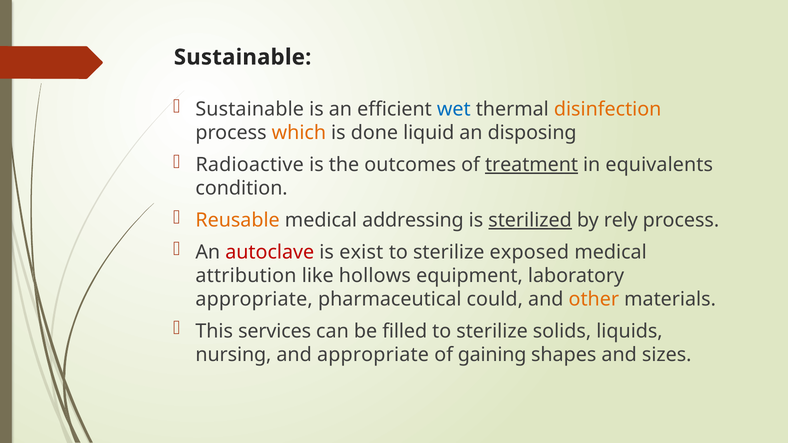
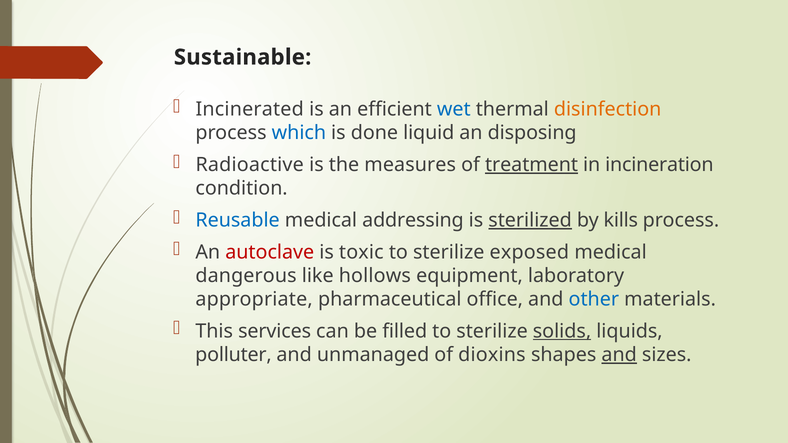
Sustainable at (250, 109): Sustainable -> Incinerated
which colour: orange -> blue
outcomes: outcomes -> measures
equivalents: equivalents -> incineration
Reusable colour: orange -> blue
rely: rely -> kills
exist: exist -> toxic
attribution: attribution -> dangerous
could: could -> office
other colour: orange -> blue
solids underline: none -> present
nursing: nursing -> polluter
and appropriate: appropriate -> unmanaged
gaining: gaining -> dioxins
and at (619, 355) underline: none -> present
